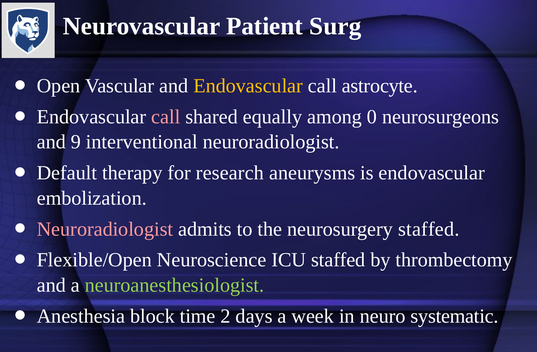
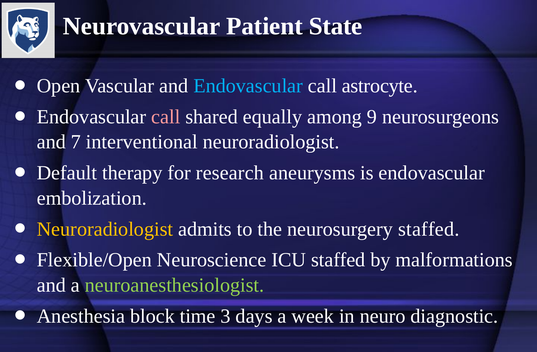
Surg: Surg -> State
Endovascular at (248, 86) colour: yellow -> light blue
0: 0 -> 9
9: 9 -> 7
Neuroradiologist at (105, 229) colour: pink -> yellow
thrombectomy: thrombectomy -> malformations
2: 2 -> 3
systematic: systematic -> diagnostic
